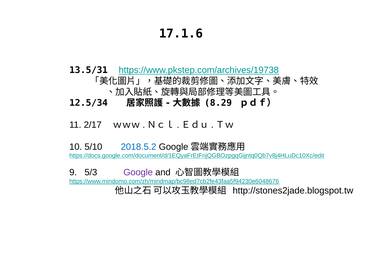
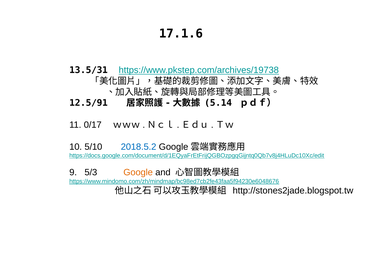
12.5/34: 12.5/34 -> 12.5/91
8.29: 8.29 -> 5.14
2/17: 2/17 -> 0/17
Google at (138, 172) colour: purple -> orange
